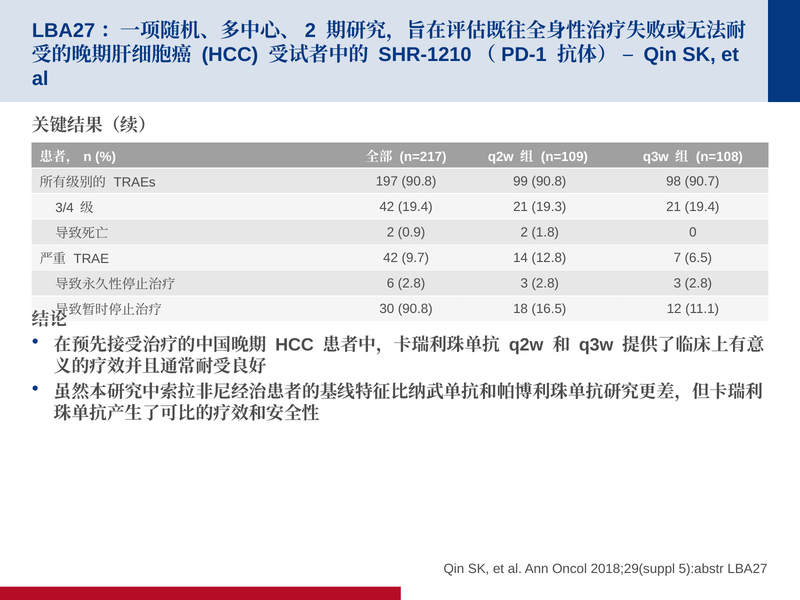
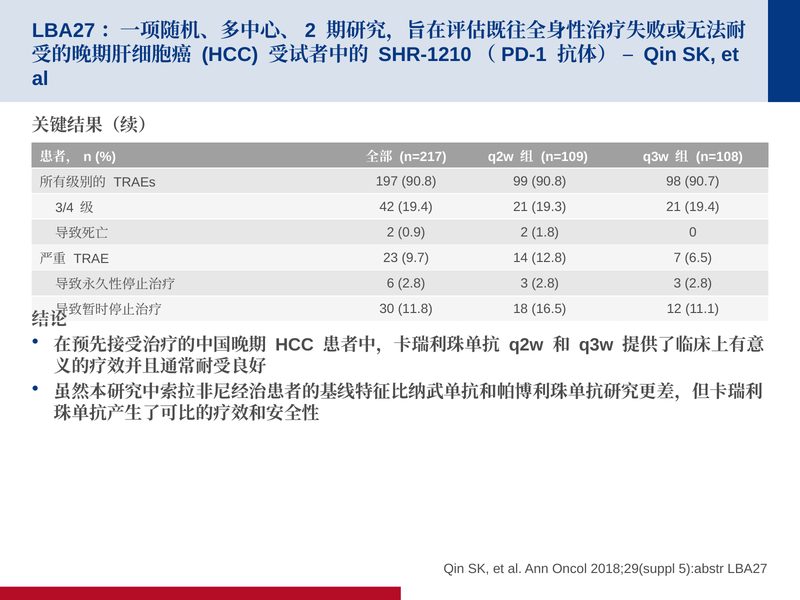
TRAE 42: 42 -> 23
30 90.8: 90.8 -> 11.8
